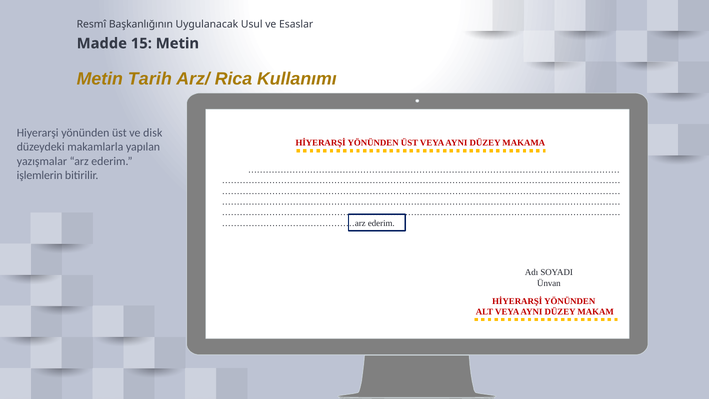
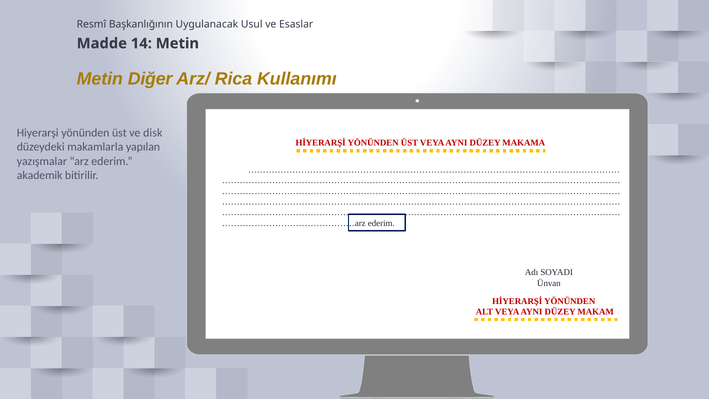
15: 15 -> 14
Tarih: Tarih -> Diğer
işlemlerin: işlemlerin -> akademik
